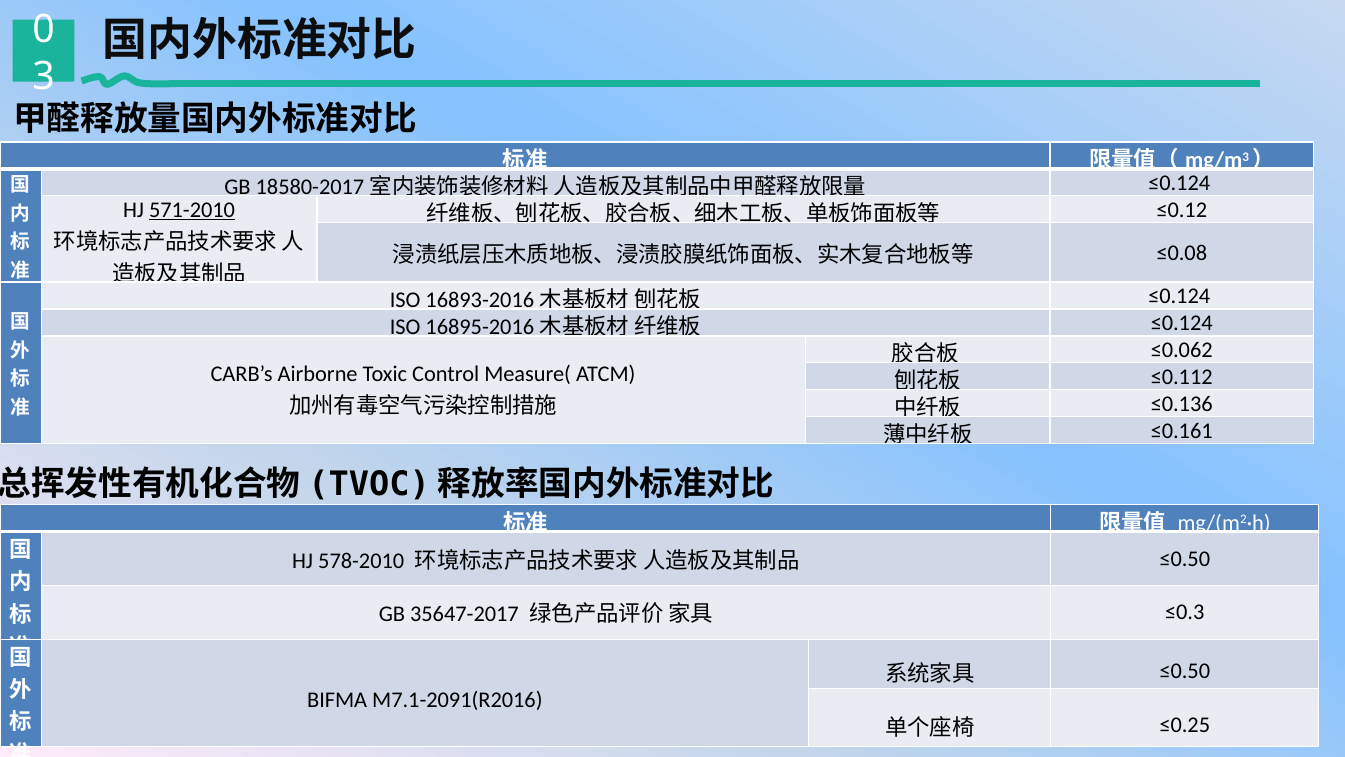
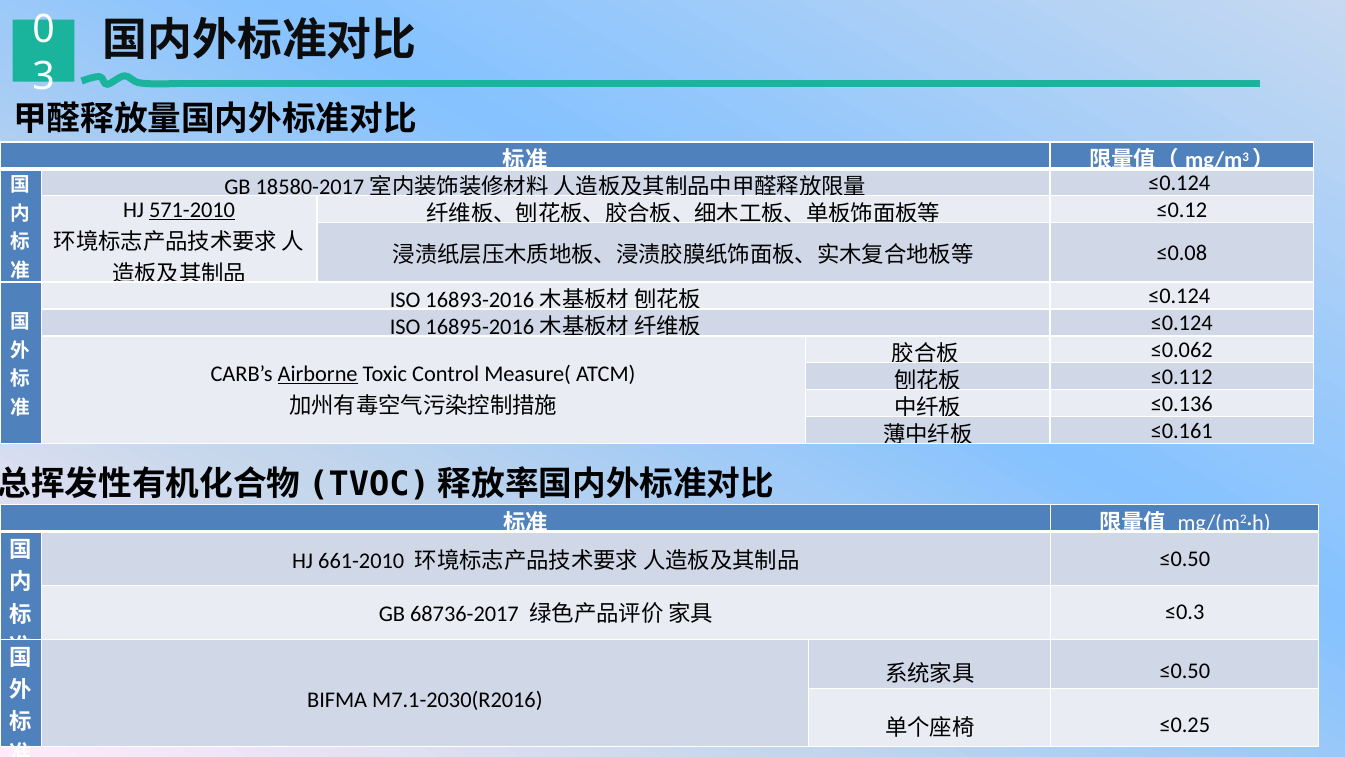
Airborne underline: none -> present
578-2010: 578-2010 -> 661-2010
35647-2017: 35647-2017 -> 68736-2017
M7.1-2091(R2016: M7.1-2091(R2016 -> M7.1-2030(R2016
